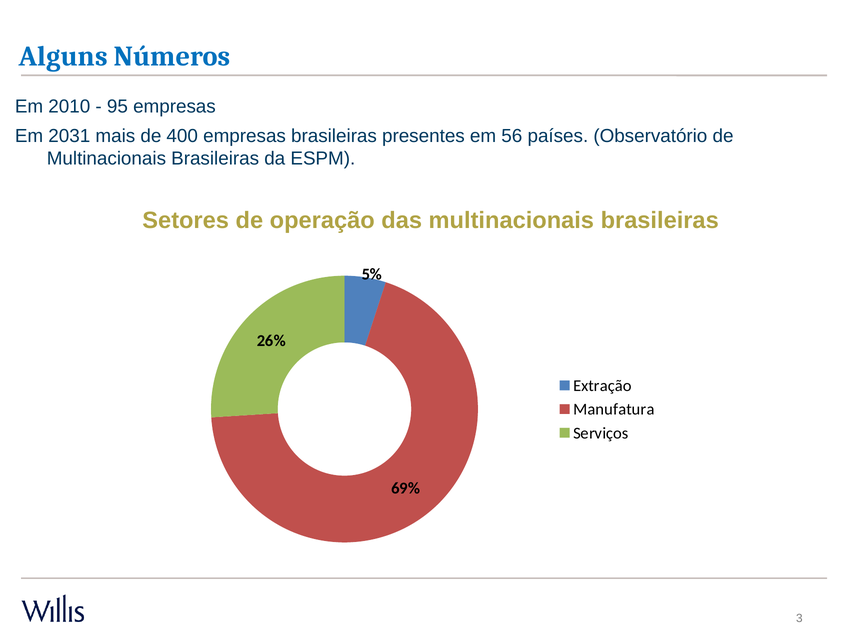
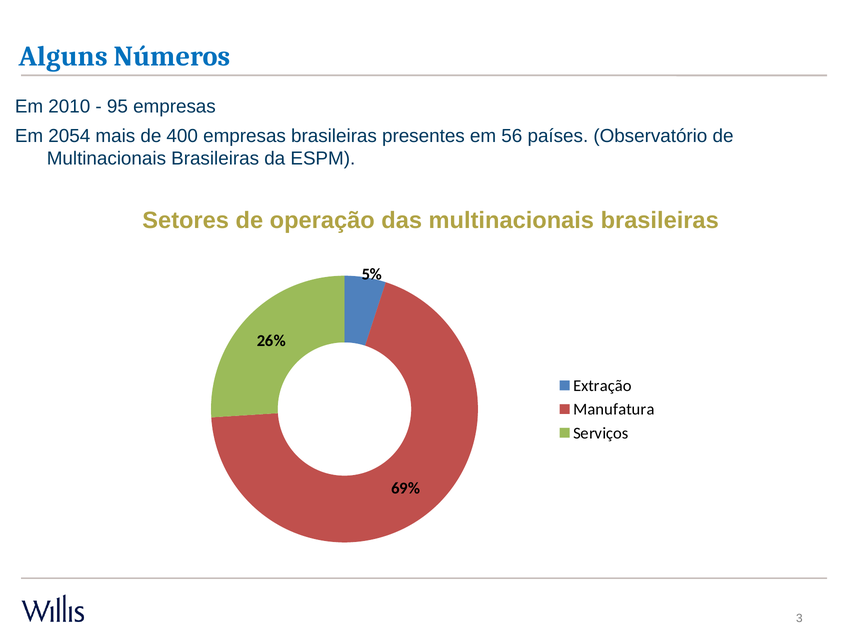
2031: 2031 -> 2054
